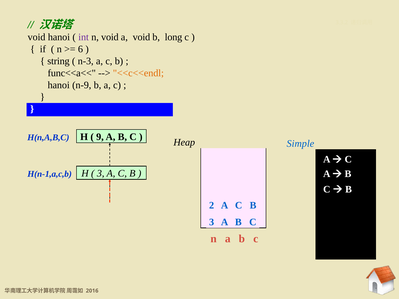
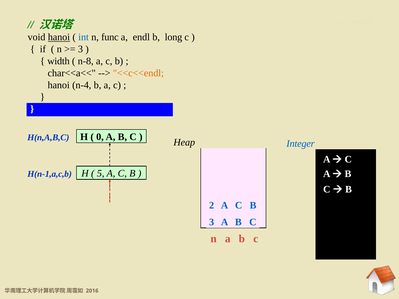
hanoi at (59, 37) underline: none -> present
int colour: purple -> blue
n void: void -> func
a void: void -> endl
6 at (80, 49): 6 -> 3
string: string -> width
n-3: n-3 -> n-8
func<<a<<: func<<a<< -> char<<a<<
n-9: n-9 -> n-4
9: 9 -> 0
Simple: Simple -> Integer
3 at (101, 174): 3 -> 5
